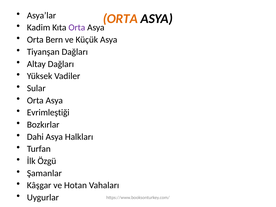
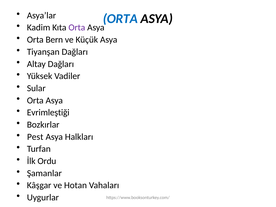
ORTA at (120, 19) colour: orange -> blue
Dahi: Dahi -> Pest
Özgü: Özgü -> Ordu
